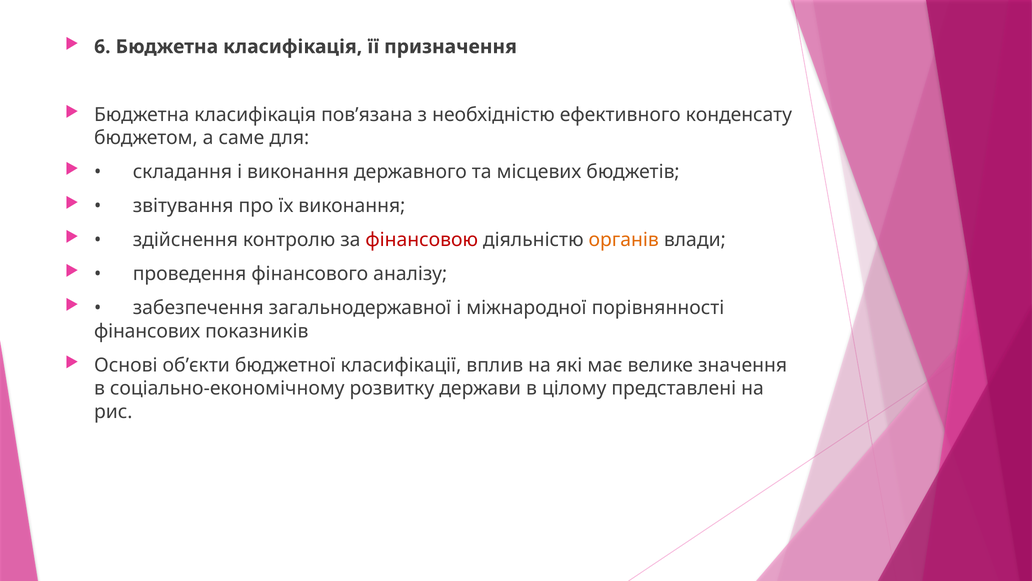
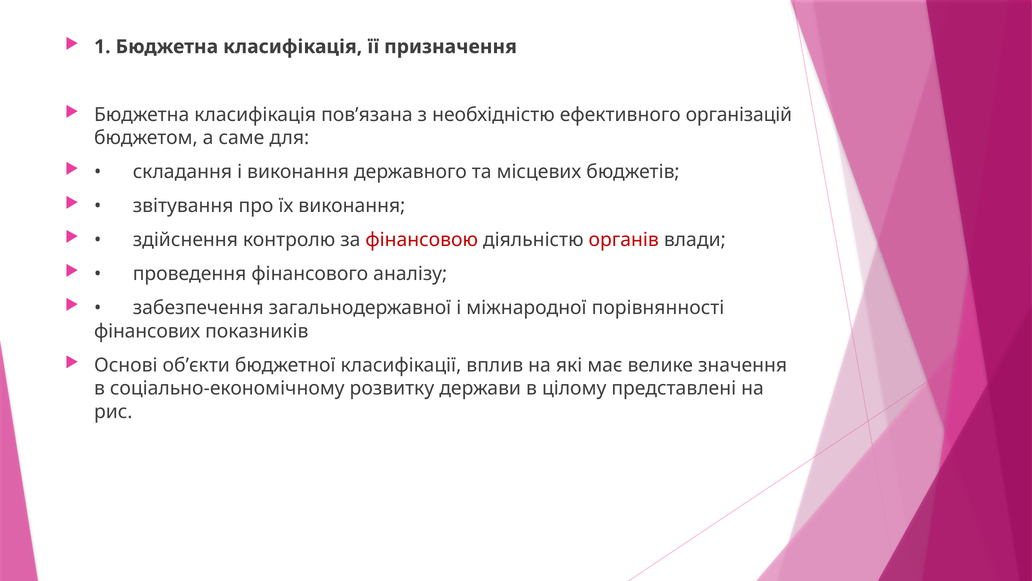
6: 6 -> 1
конденсату: конденсату -> організацій
органів colour: orange -> red
